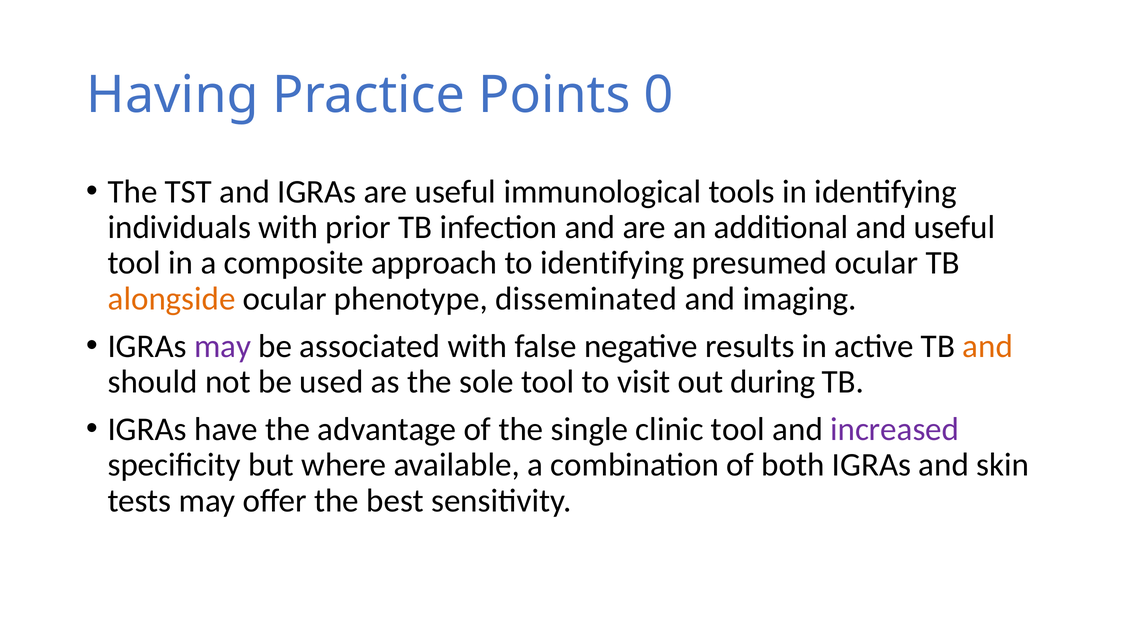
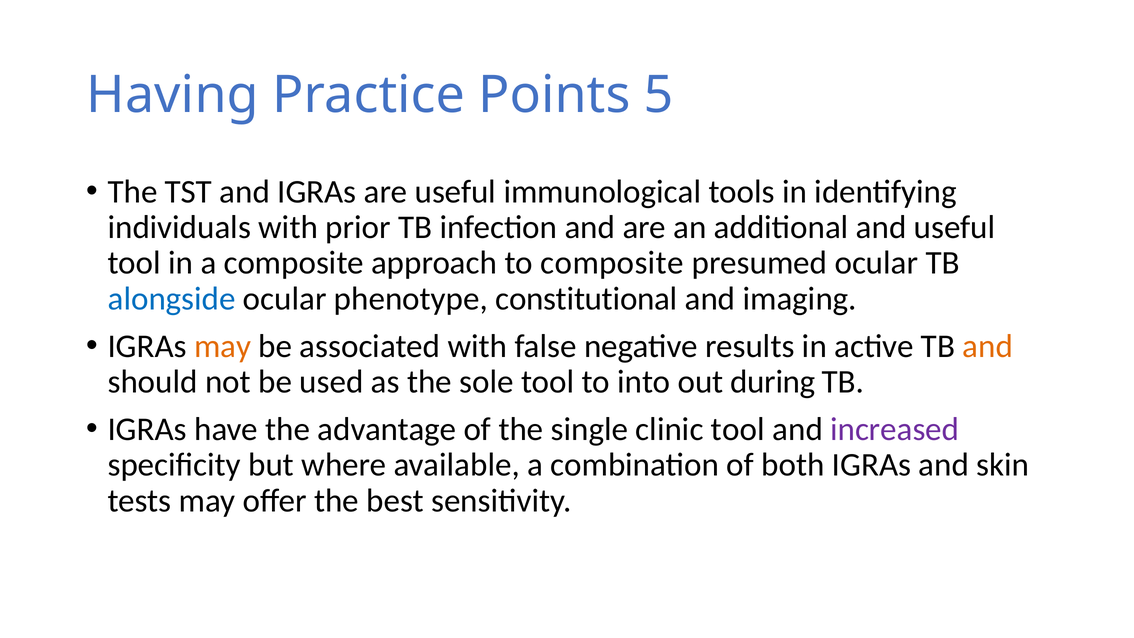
0: 0 -> 5
to identifying: identifying -> composite
alongside colour: orange -> blue
disseminated: disseminated -> constitutional
may at (223, 346) colour: purple -> orange
visit: visit -> into
